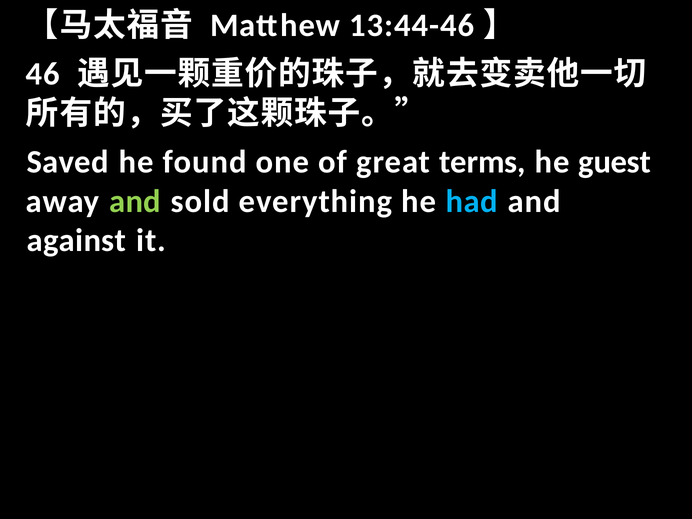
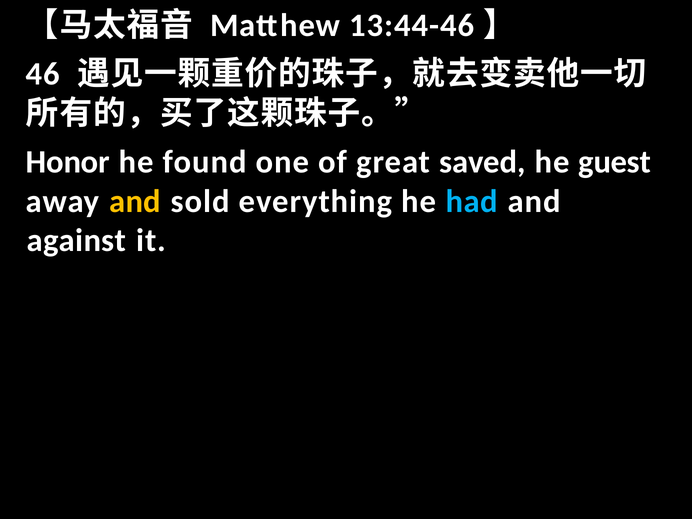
Saved: Saved -> Honor
terms: terms -> saved
and at (135, 201) colour: light green -> yellow
